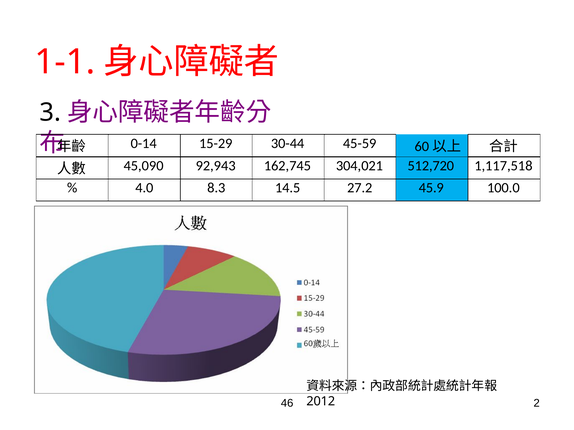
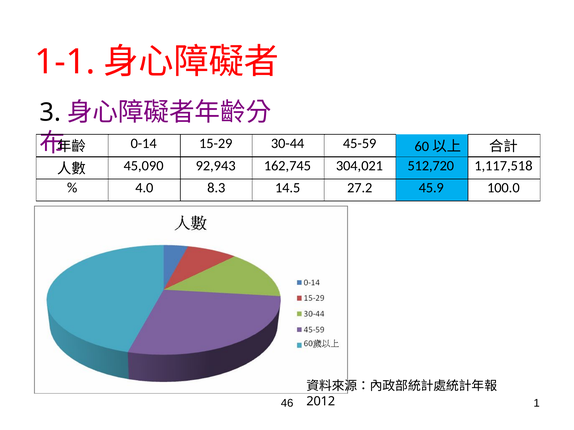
2: 2 -> 1
